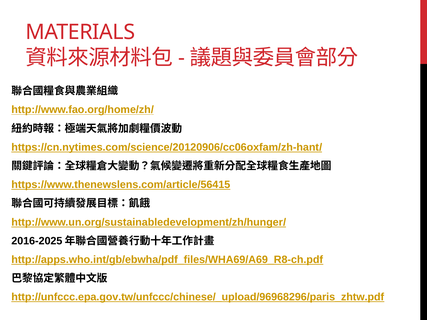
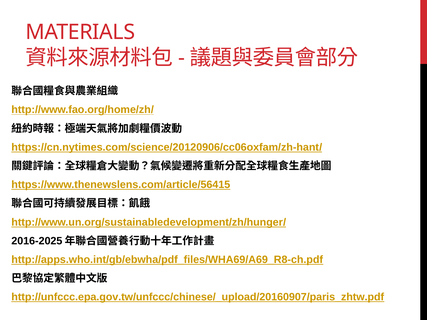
http://unfccc.epa.gov.tw/unfccc/chinese/_upload/96968296/paris_zhtw.pdf: http://unfccc.epa.gov.tw/unfccc/chinese/_upload/96968296/paris_zhtw.pdf -> http://unfccc.epa.gov.tw/unfccc/chinese/_upload/20160907/paris_zhtw.pdf
